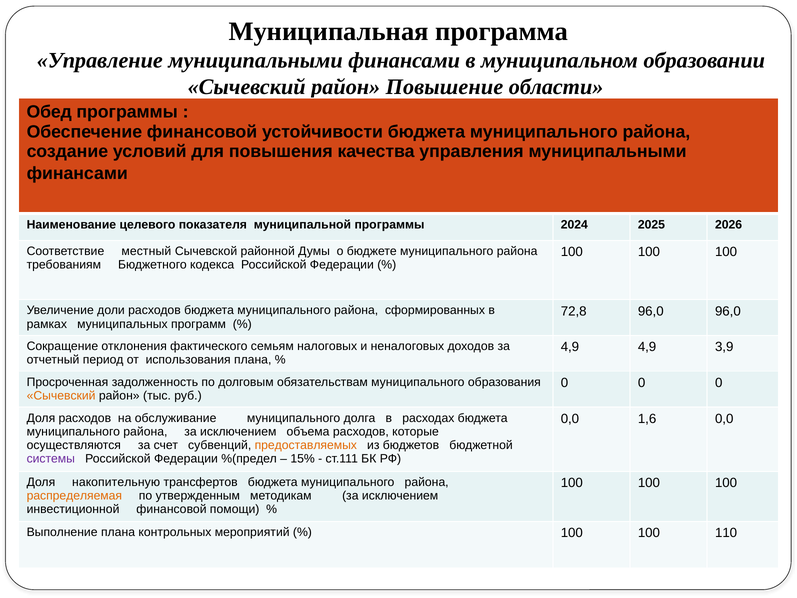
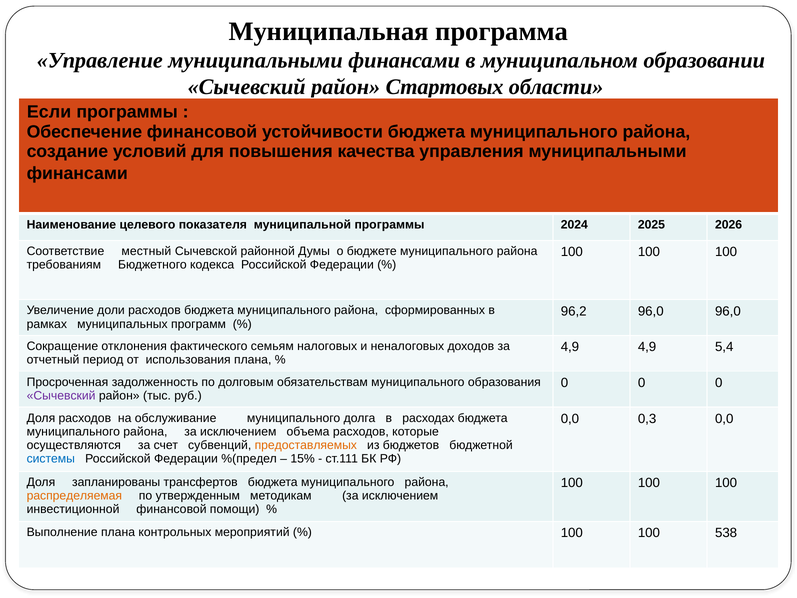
Повышение: Повышение -> Стартовых
Обед: Обед -> Если
72,8: 72,8 -> 96,2
3,9: 3,9 -> 5,4
Сычевский at (61, 396) colour: orange -> purple
1,6: 1,6 -> 0,3
системы colour: purple -> blue
накопительную: накопительную -> запланированы
110: 110 -> 538
